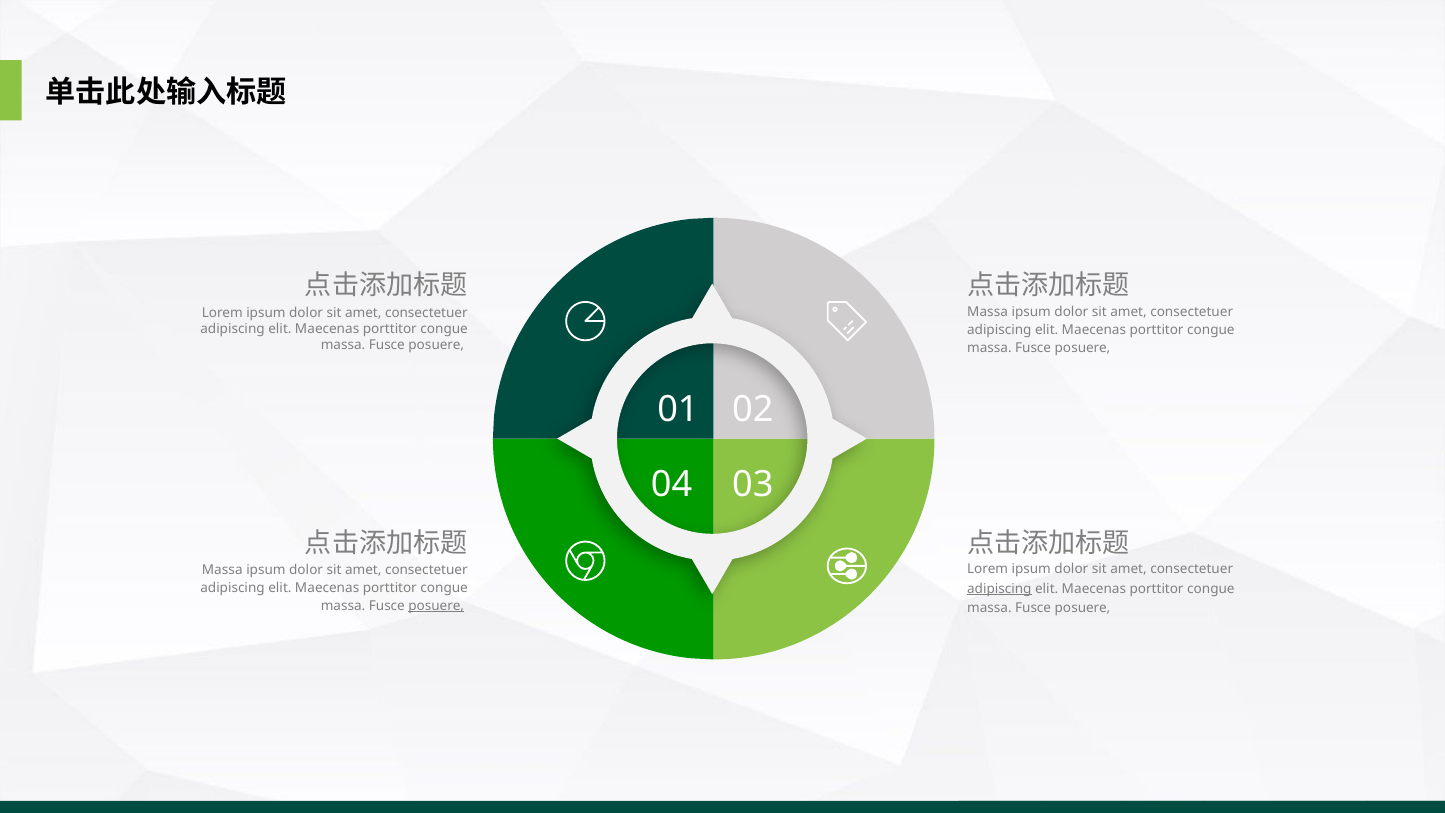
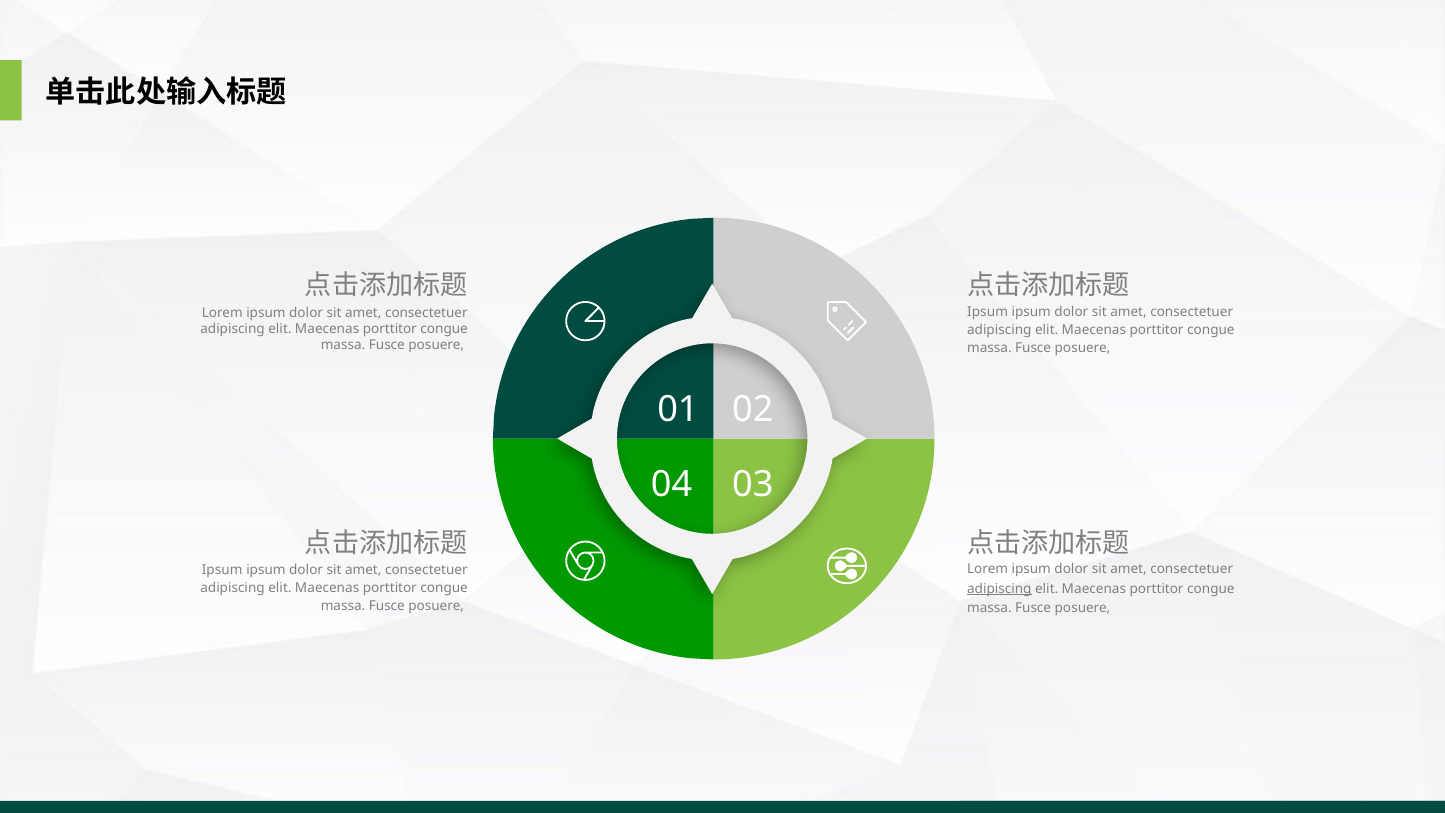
Massa at (988, 312): Massa -> Ipsum
Massa at (222, 570): Massa -> Ipsum
posuere at (436, 606) underline: present -> none
